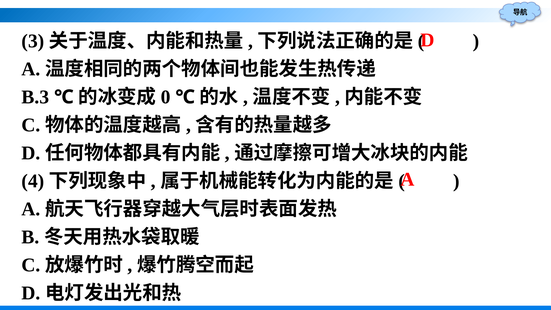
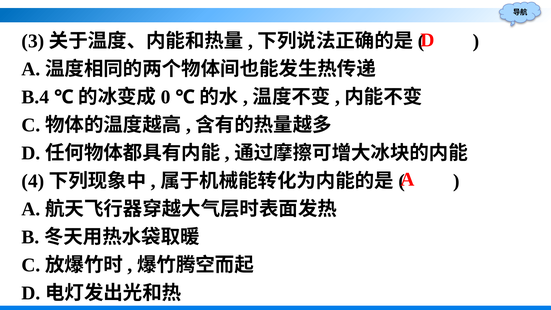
B.3: B.3 -> B.4
